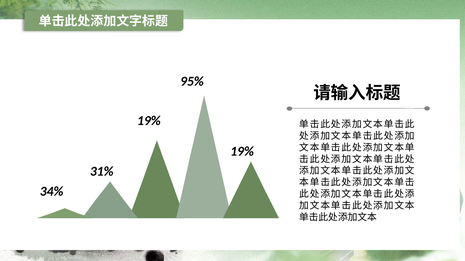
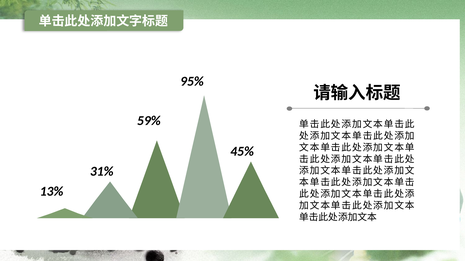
19% at (149, 121): 19% -> 59%
19% at (242, 152): 19% -> 45%
34%: 34% -> 13%
